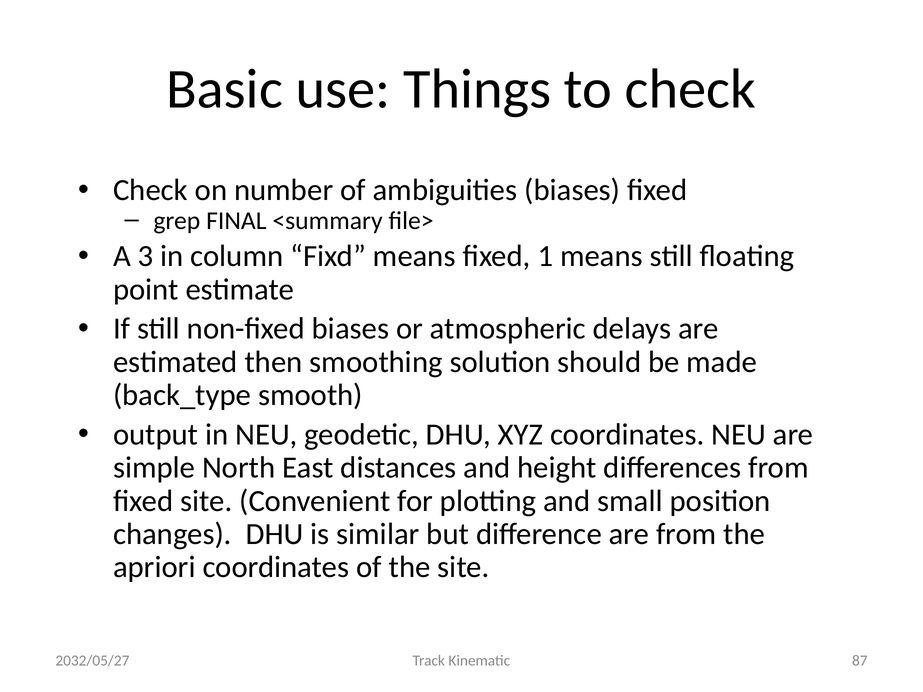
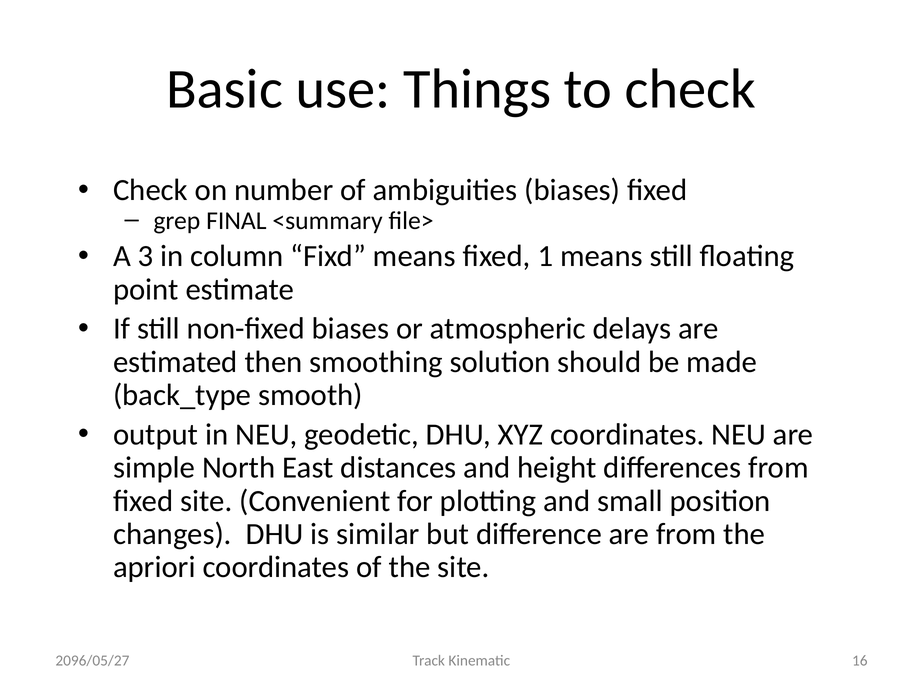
87: 87 -> 16
2032/05/27: 2032/05/27 -> 2096/05/27
